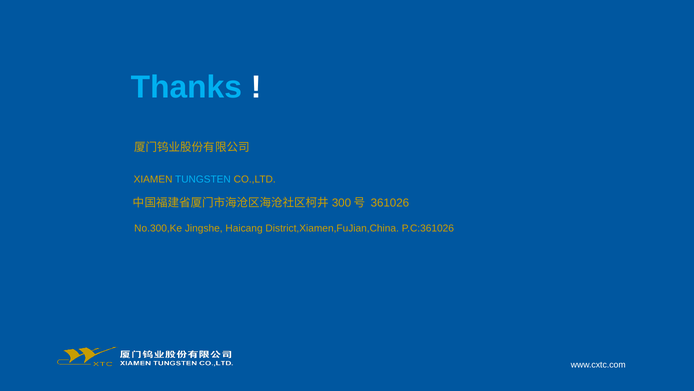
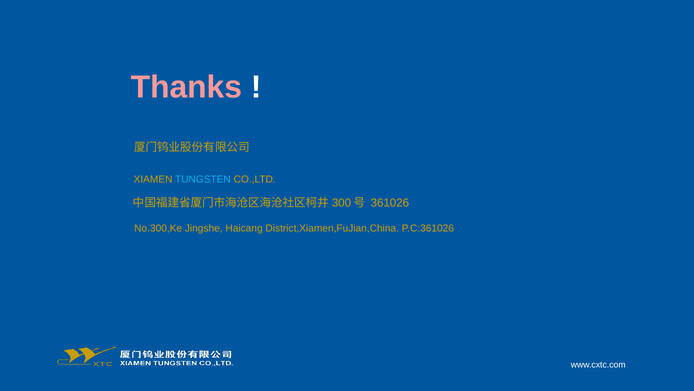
Thanks colour: light blue -> pink
